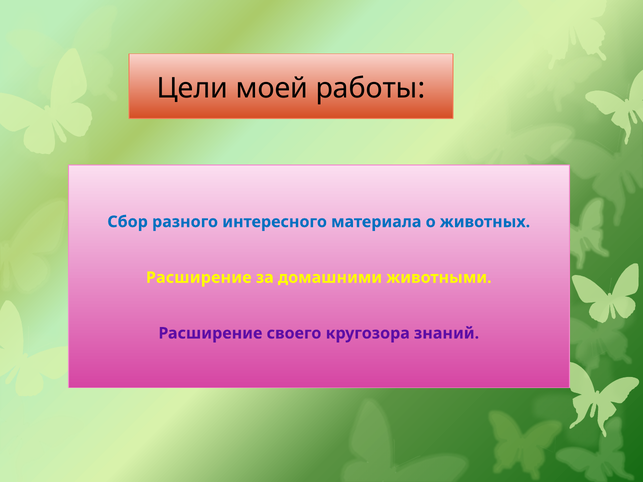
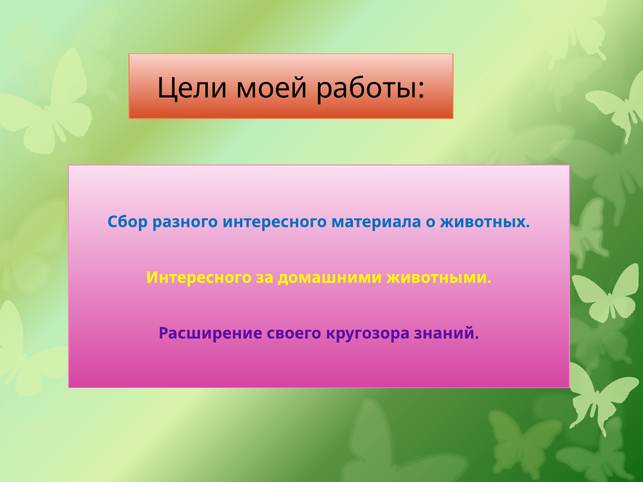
Расширение at (199, 278): Расширение -> Интересного
